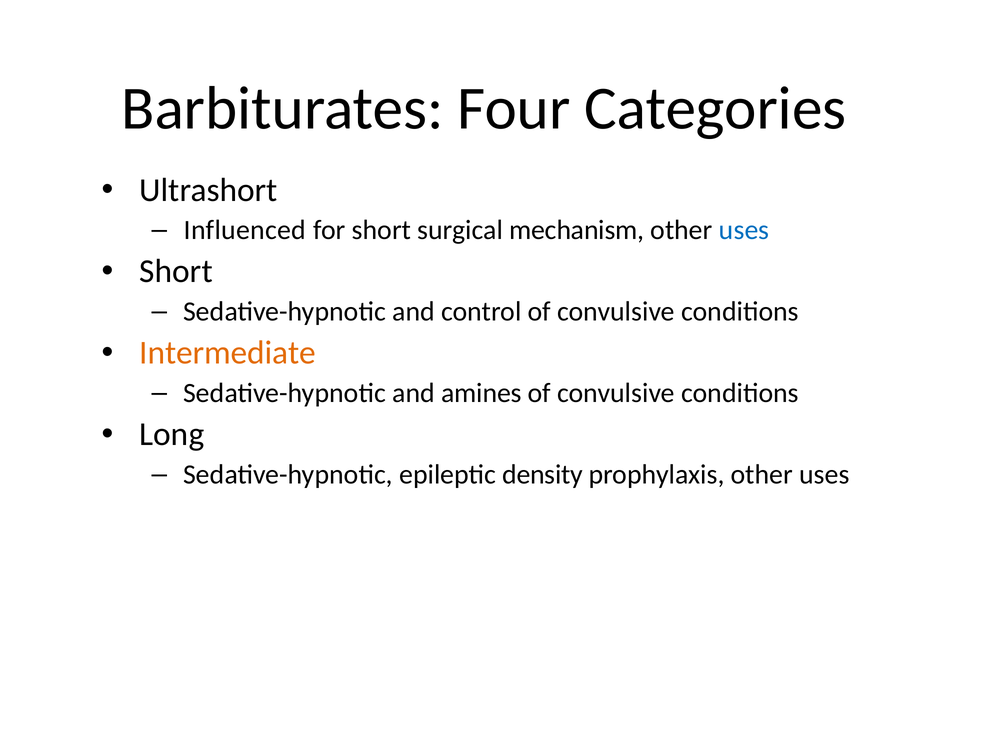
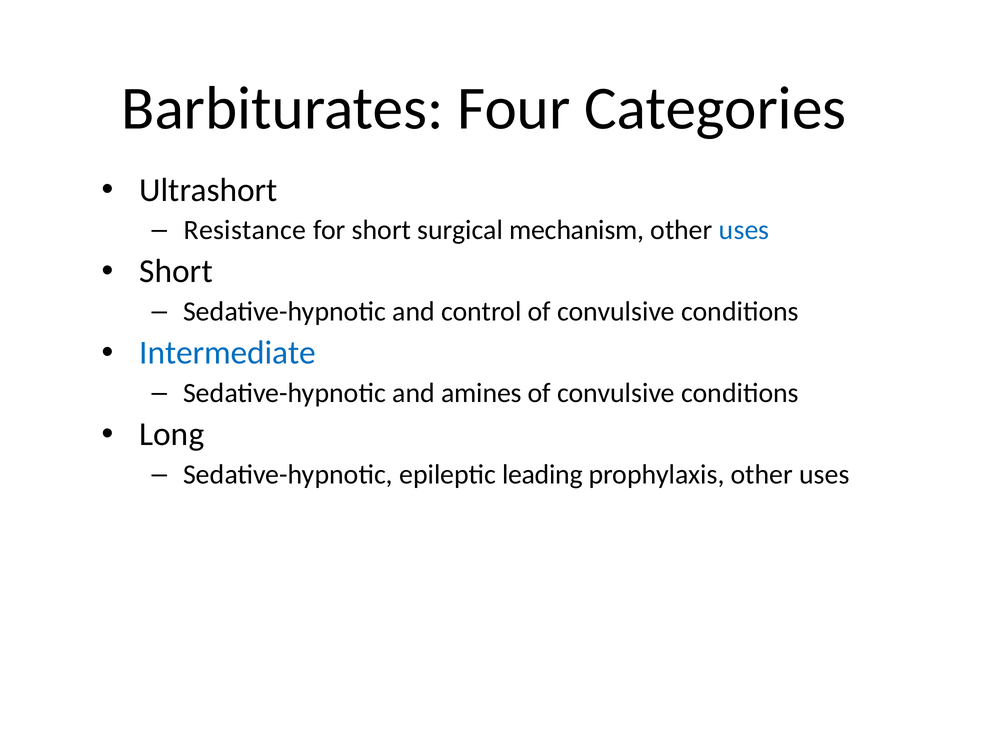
Influenced: Influenced -> Resistance
Intermediate colour: orange -> blue
density: density -> leading
